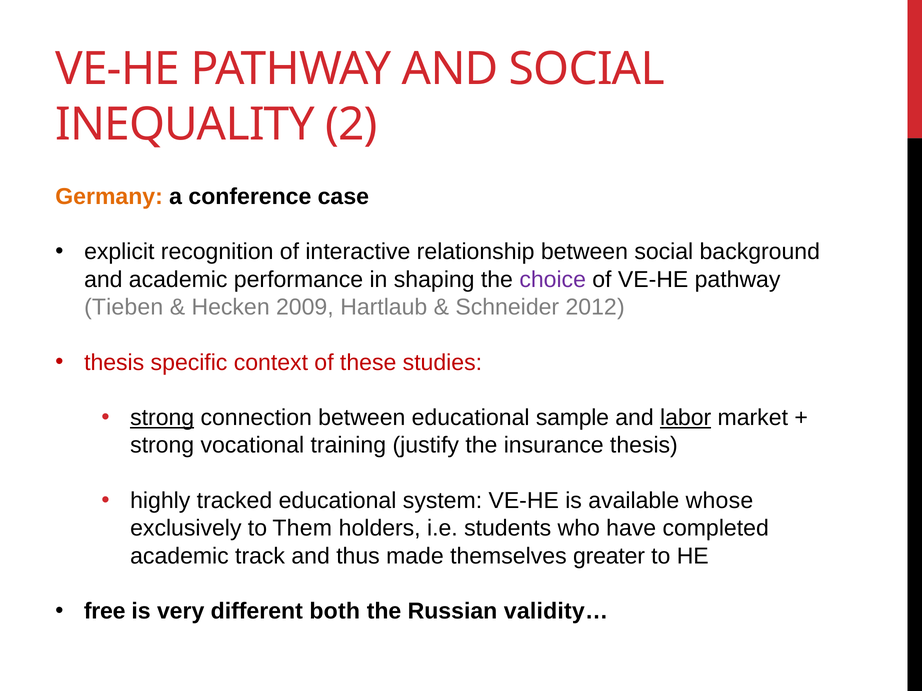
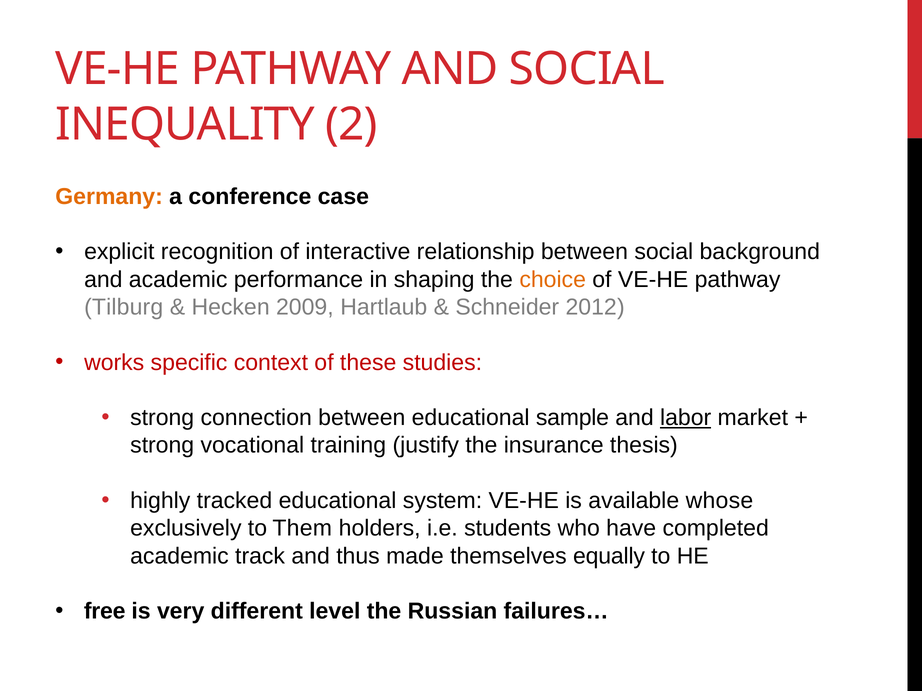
choice colour: purple -> orange
Tieben: Tieben -> Tilburg
thesis at (114, 363): thesis -> works
strong at (162, 418) underline: present -> none
greater: greater -> equally
both: both -> level
validity…: validity… -> failures…
